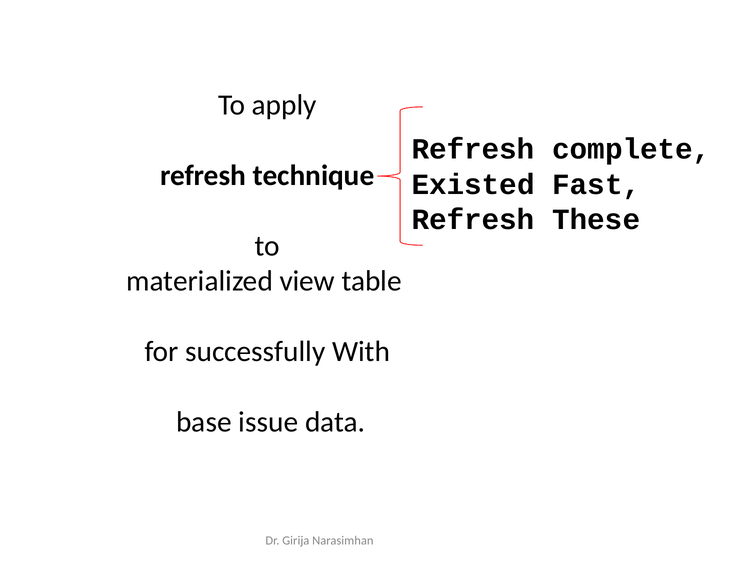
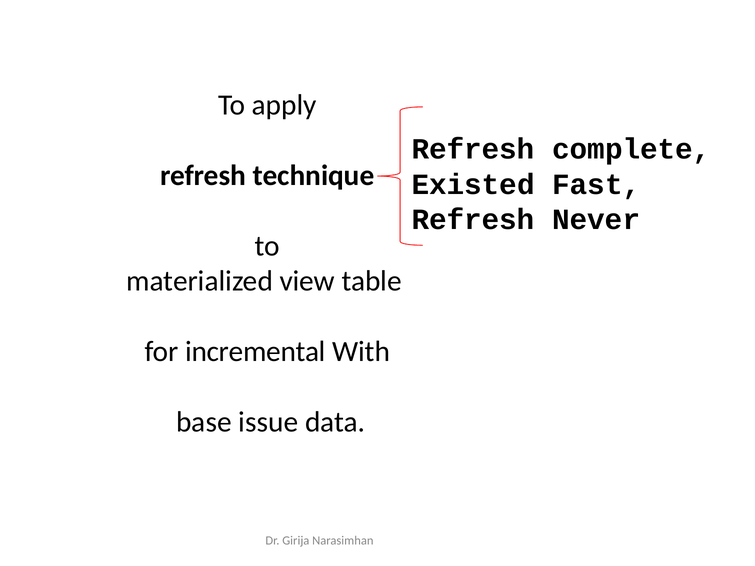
These: These -> Never
successfully: successfully -> incremental
